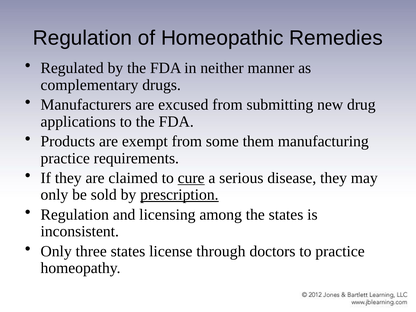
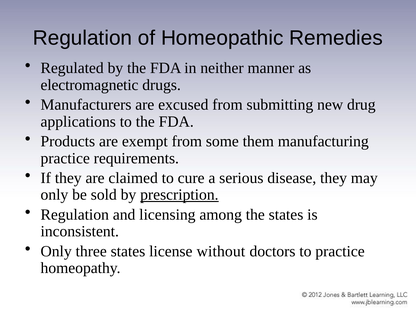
complementary: complementary -> electromagnetic
cure underline: present -> none
through: through -> without
